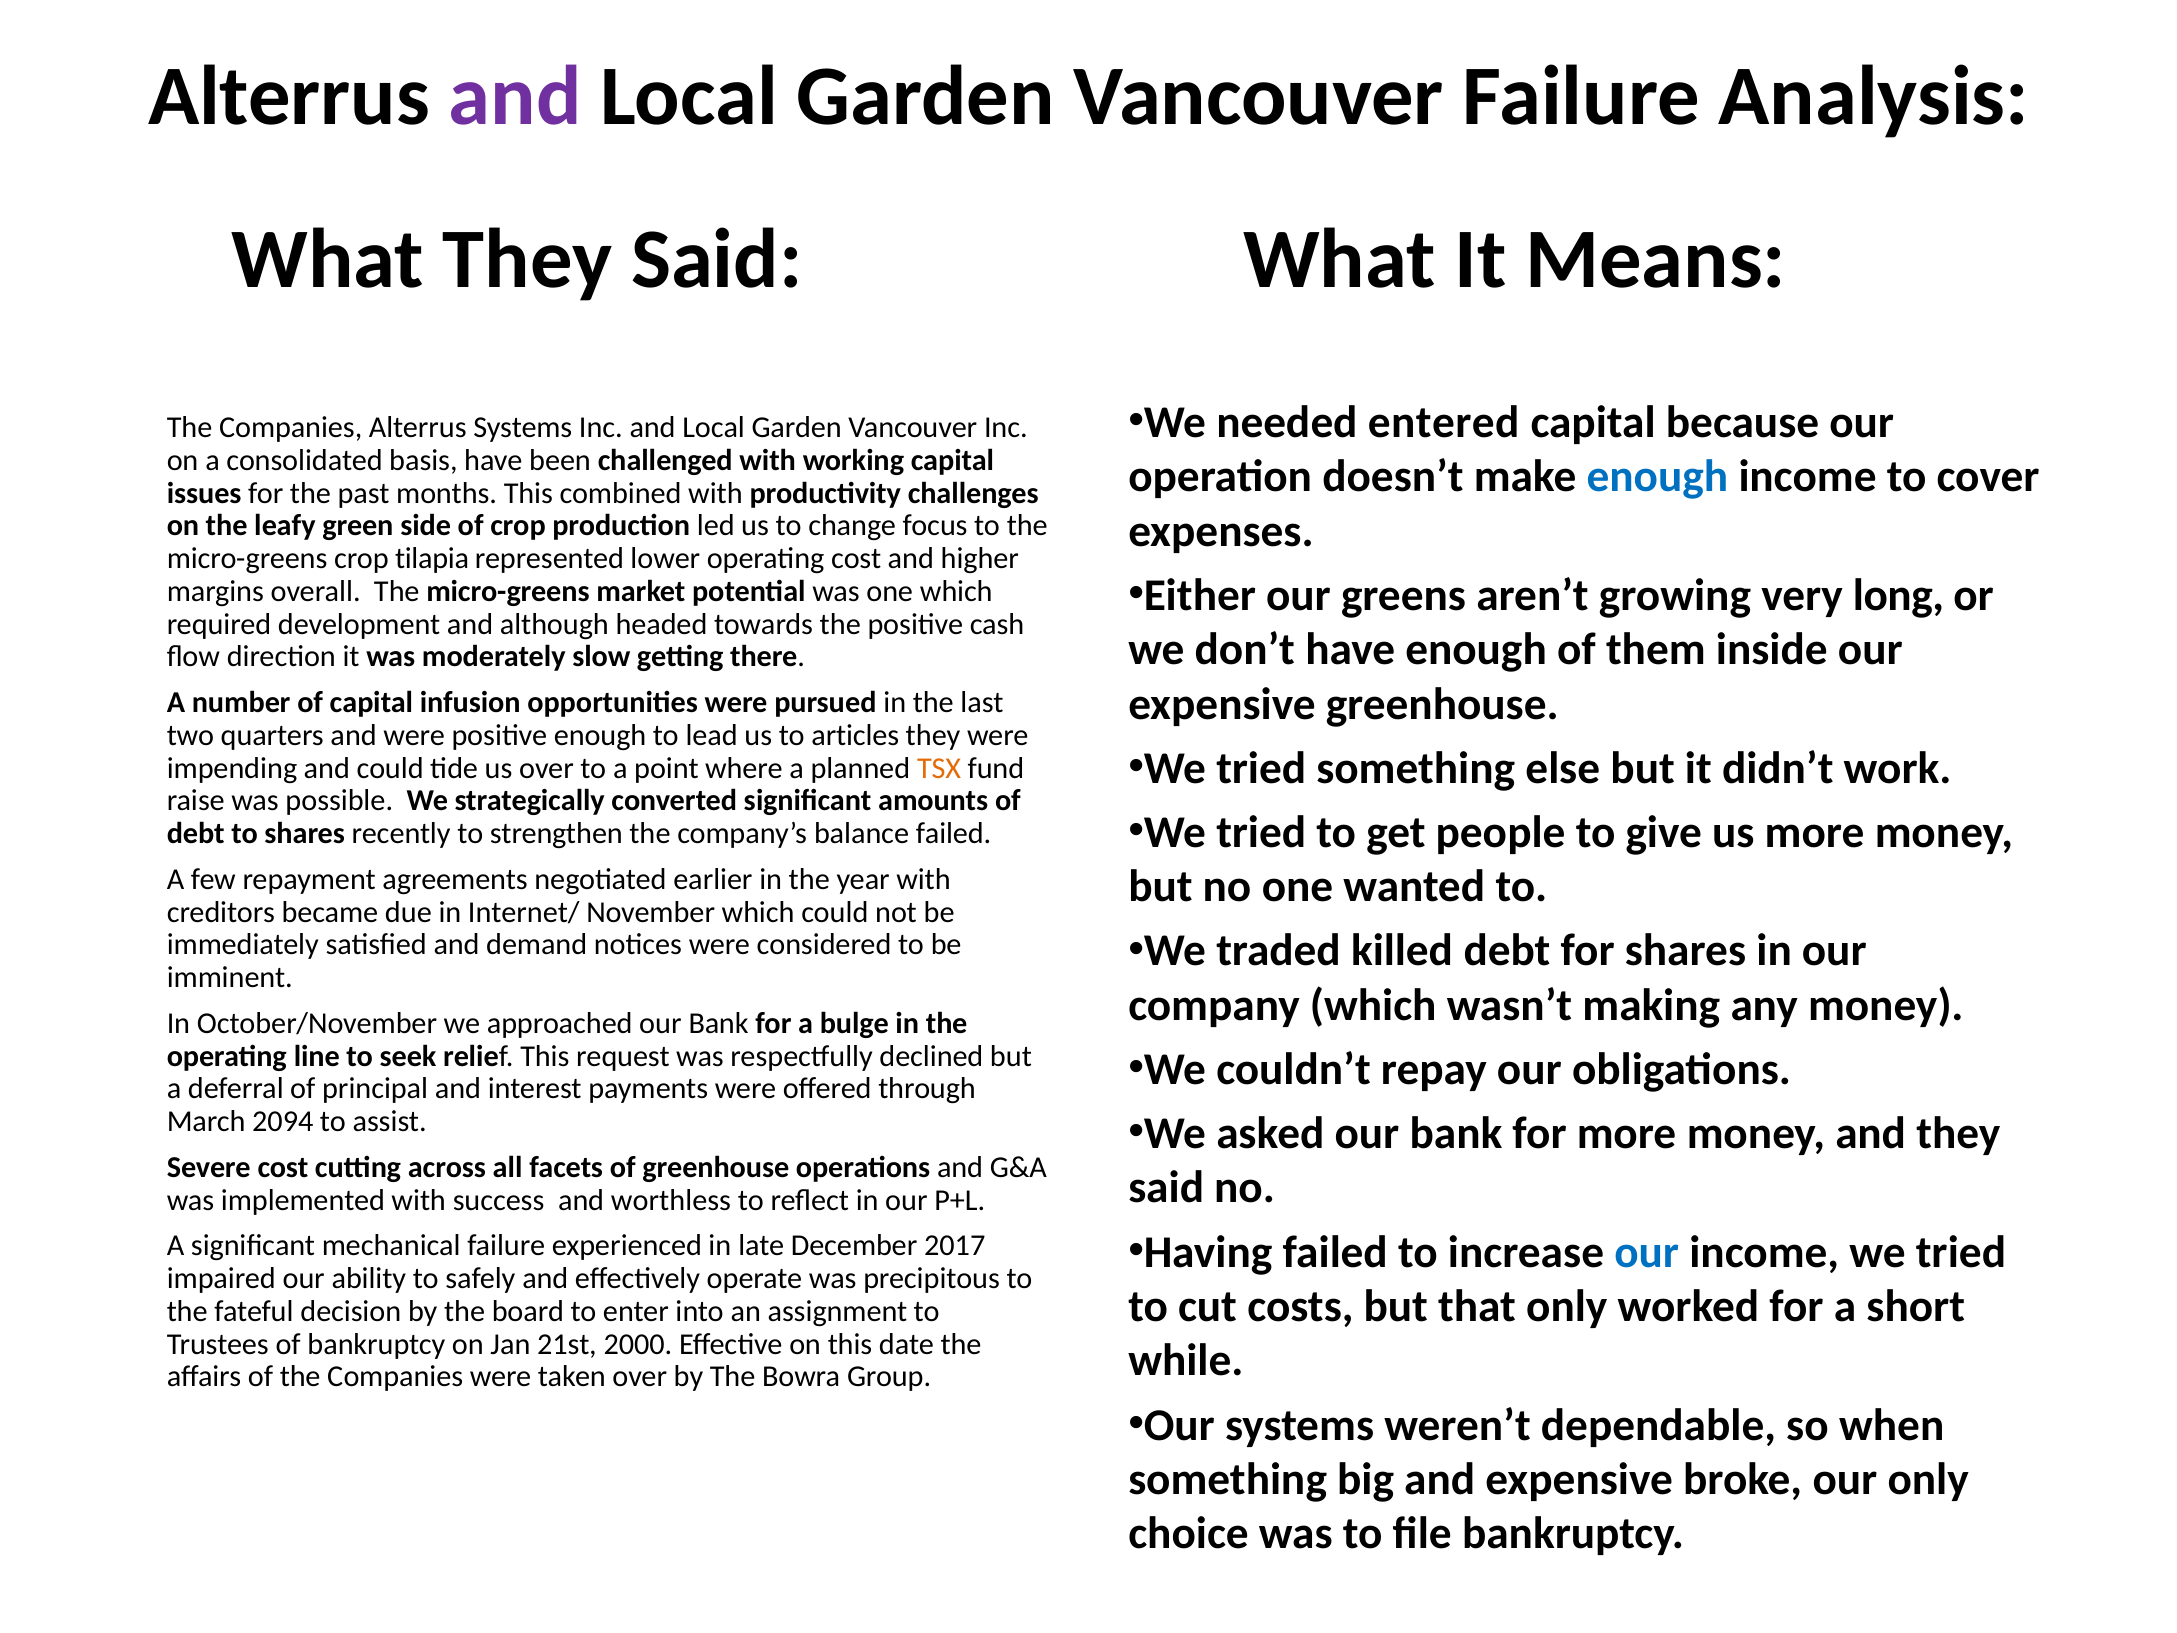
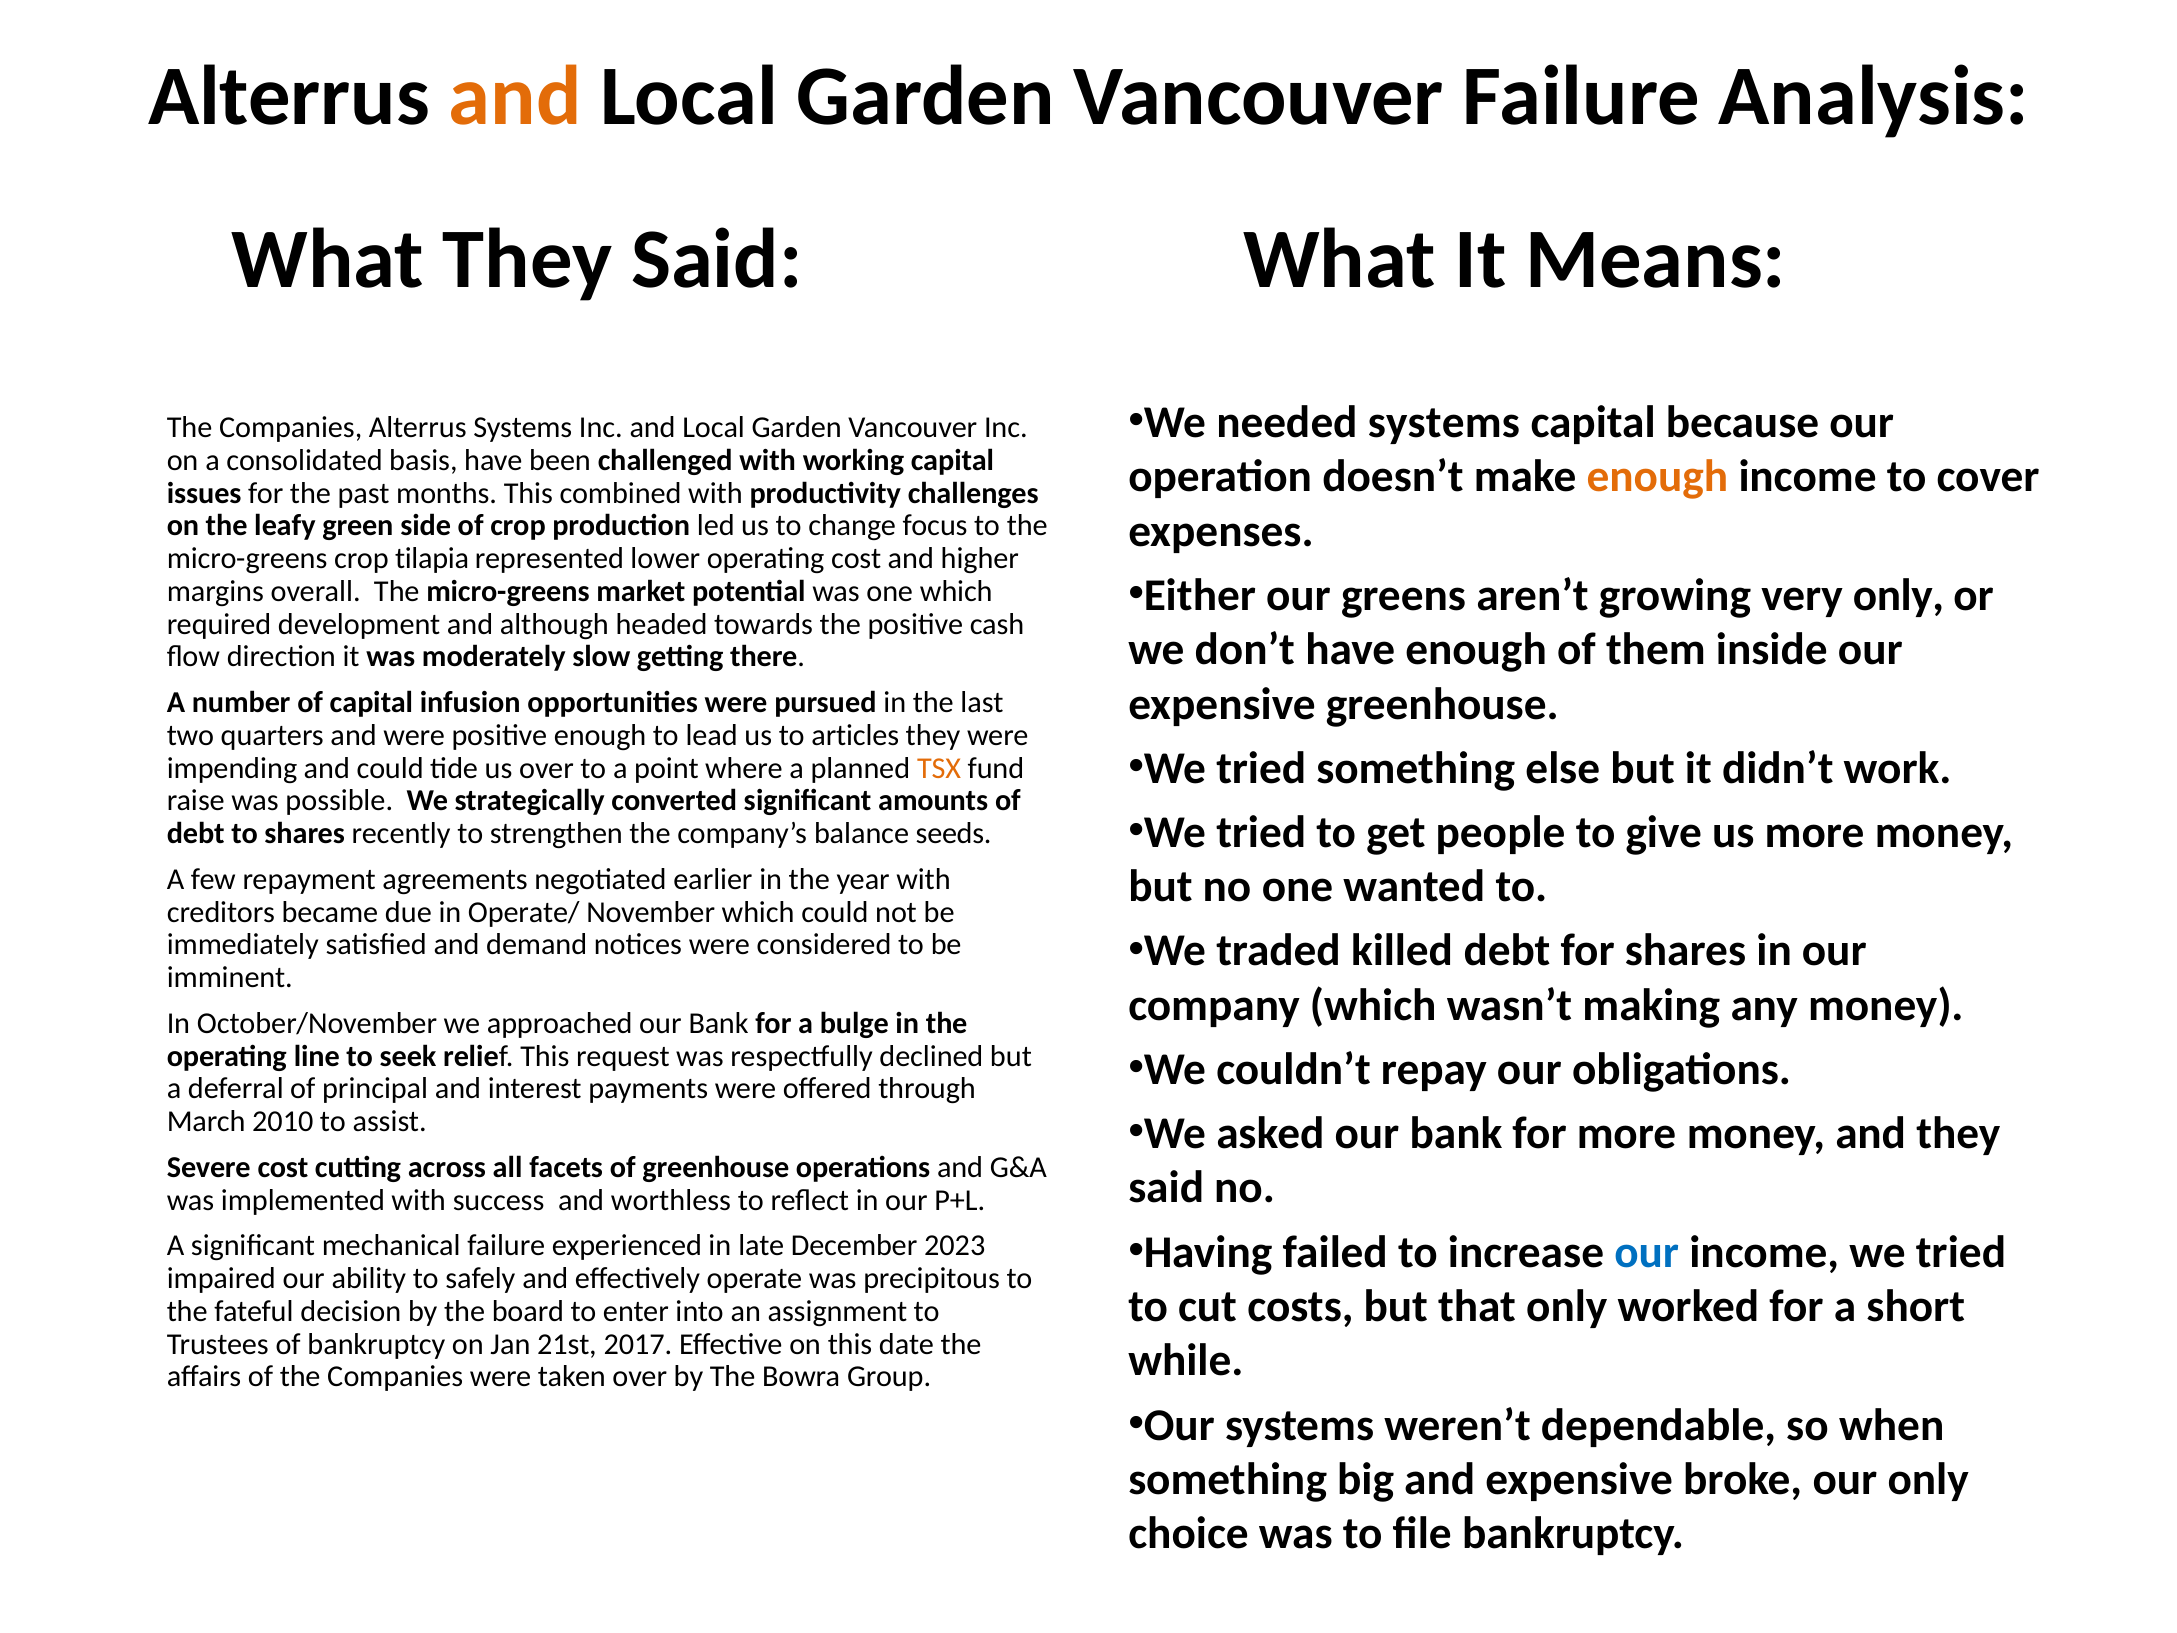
and at (515, 97) colour: purple -> orange
needed entered: entered -> systems
enough at (1657, 477) colour: blue -> orange
very long: long -> only
balance failed: failed -> seeds
Internet/: Internet/ -> Operate/
2094: 2094 -> 2010
2017: 2017 -> 2023
2000: 2000 -> 2017
